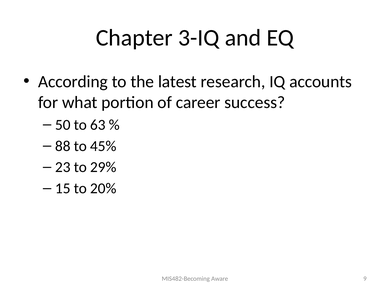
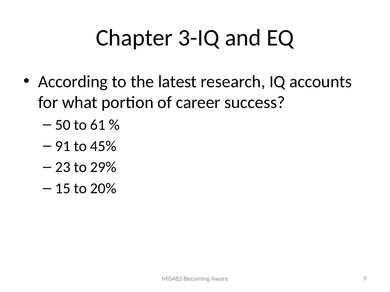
63: 63 -> 61
88: 88 -> 91
